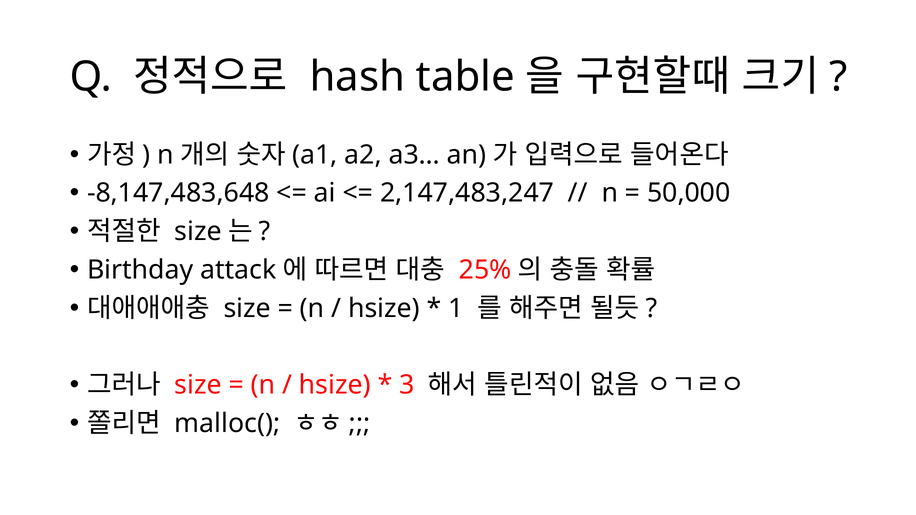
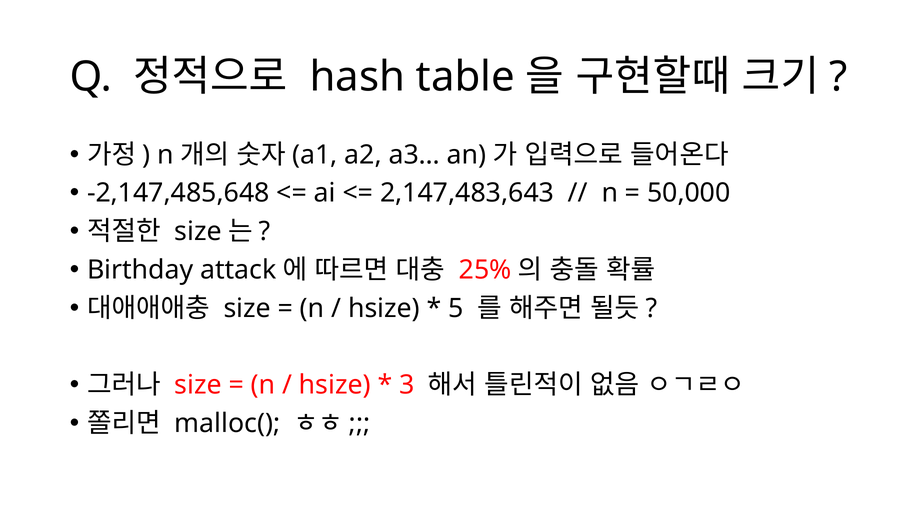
-8,147,483,648: -8,147,483,648 -> -2,147,485,648
2,147,483,247: 2,147,483,247 -> 2,147,483,643
1: 1 -> 5
